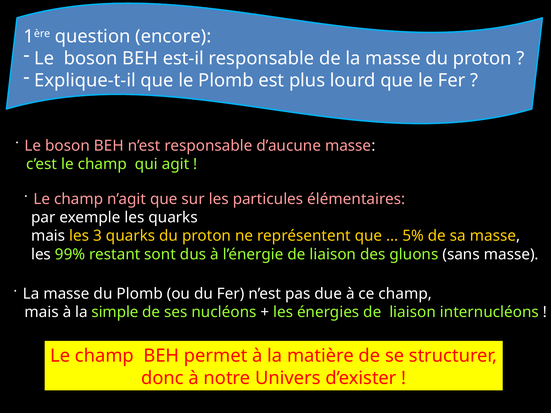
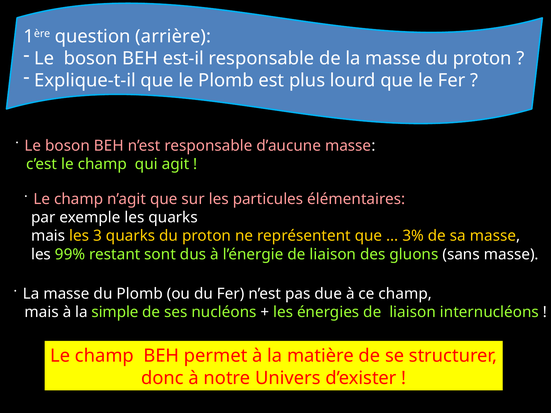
encore: encore -> arrière
5%: 5% -> 3%
